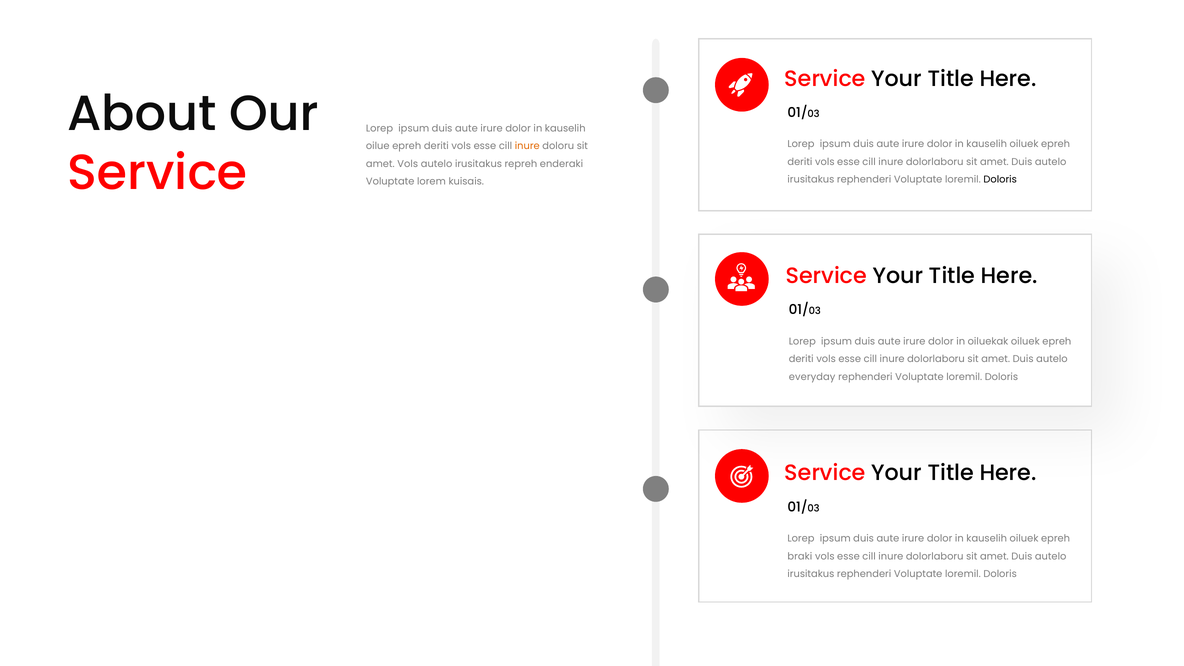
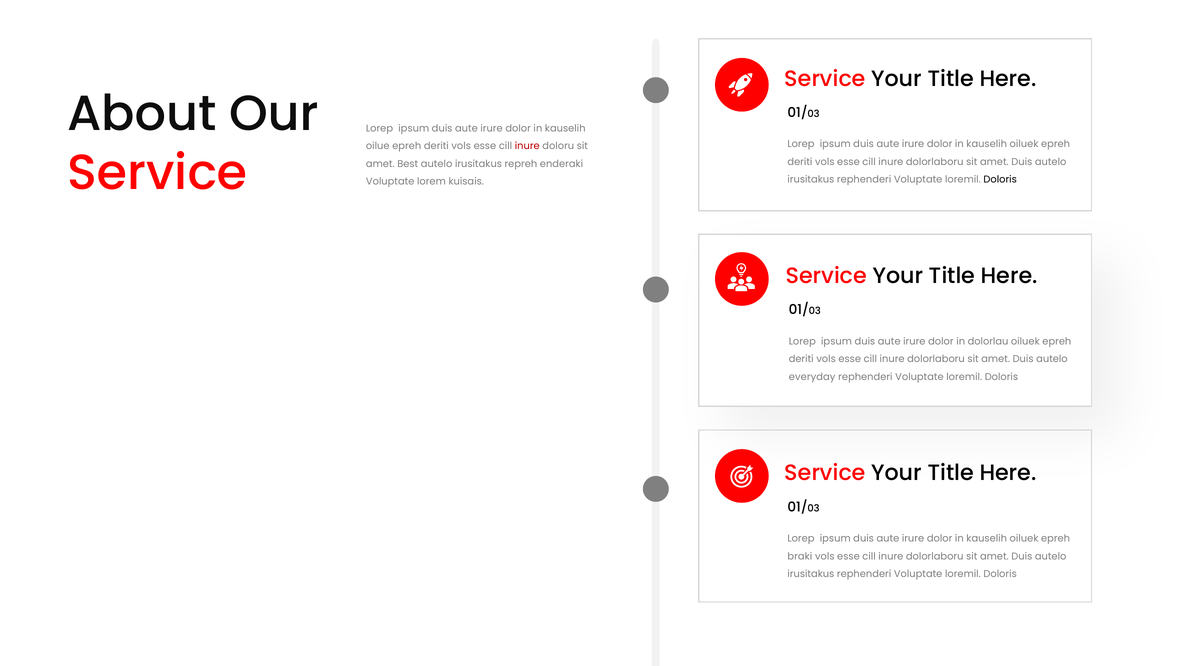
inure at (527, 146) colour: orange -> red
amet Vols: Vols -> Best
oiluekak: oiluekak -> dolorlau
